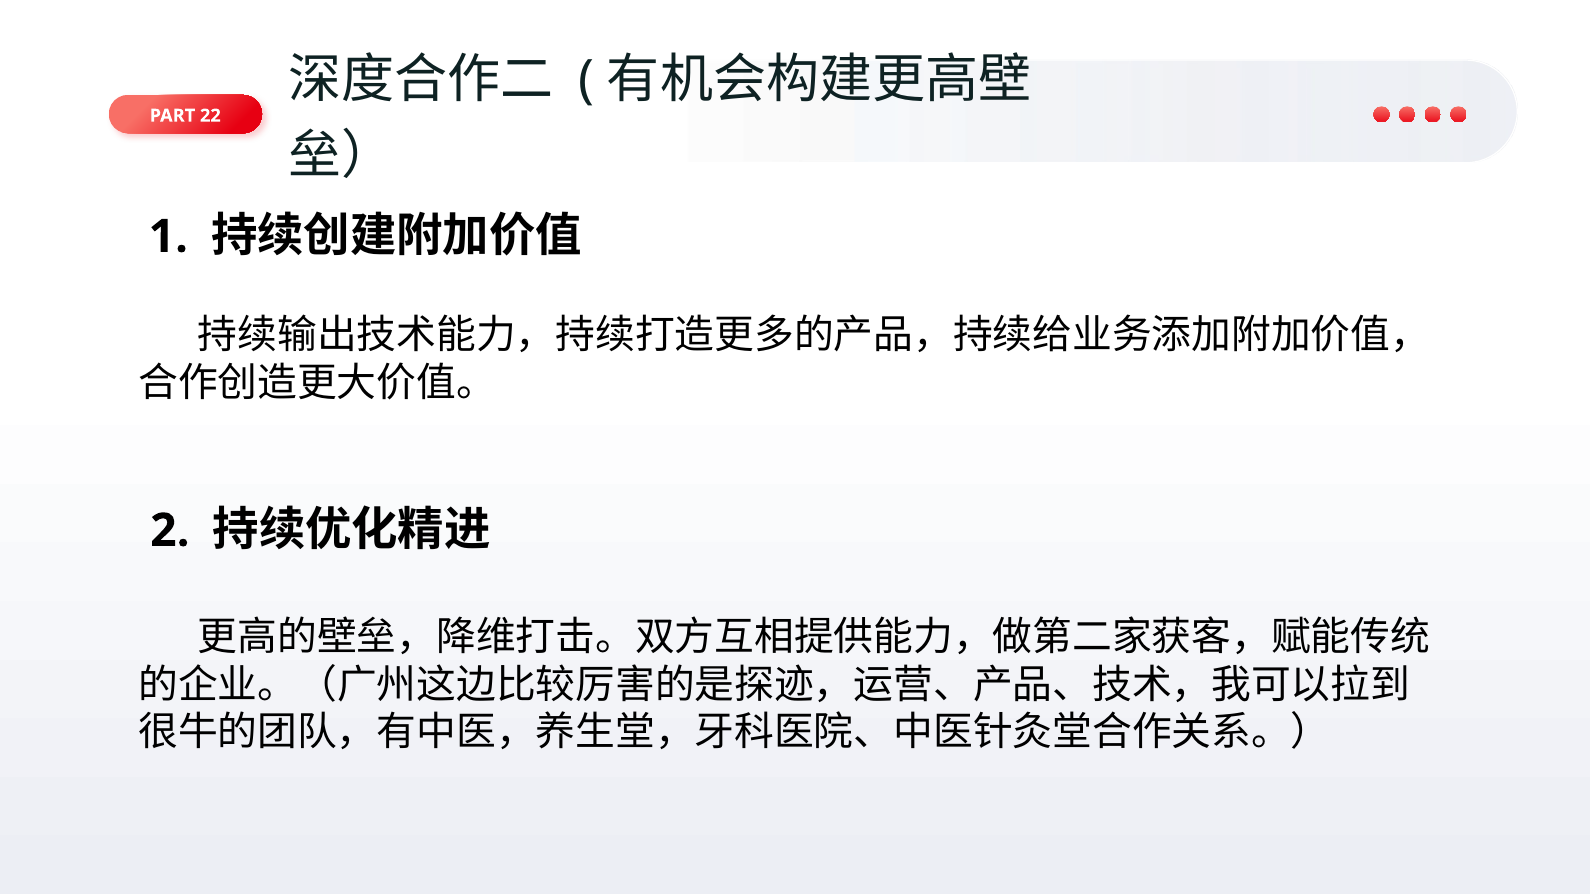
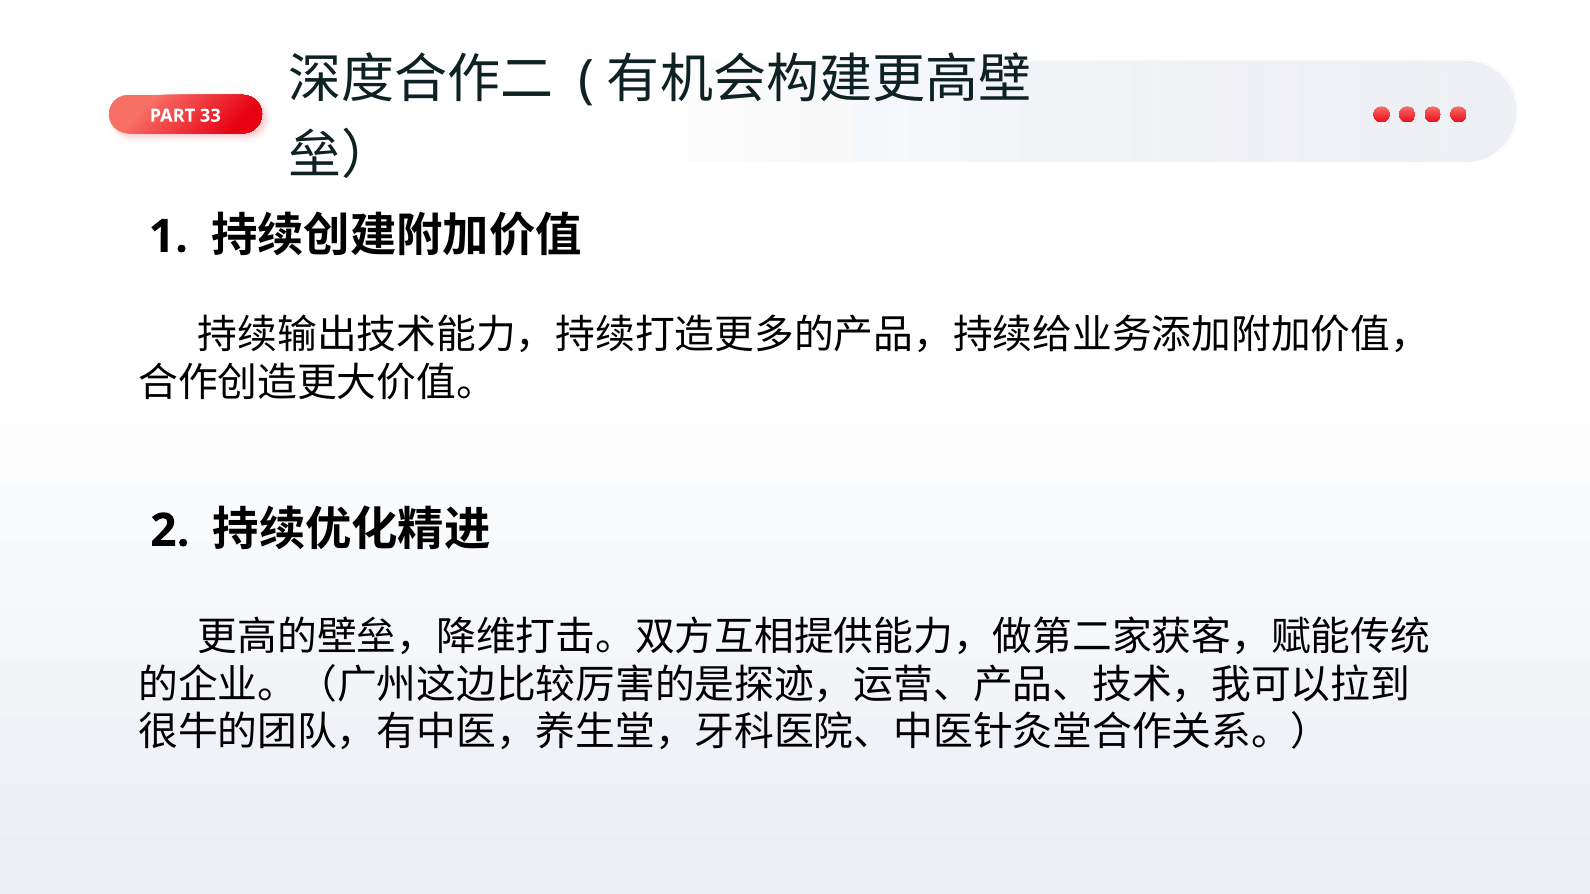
22: 22 -> 33
